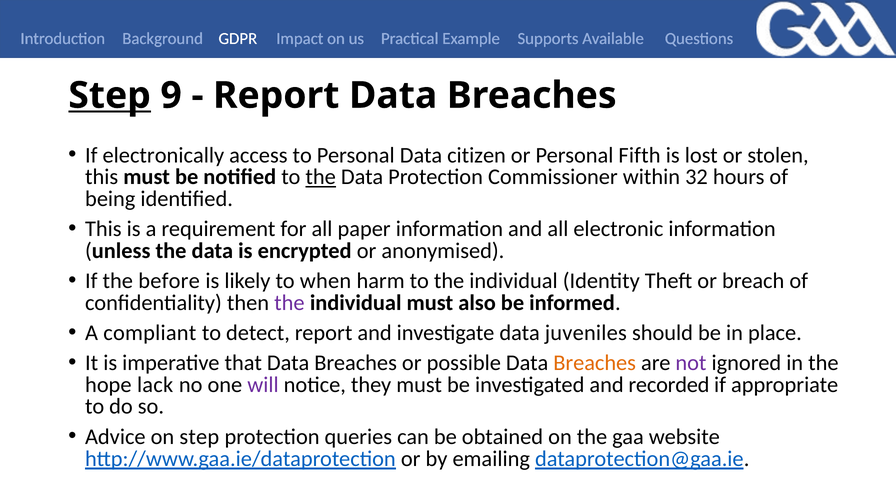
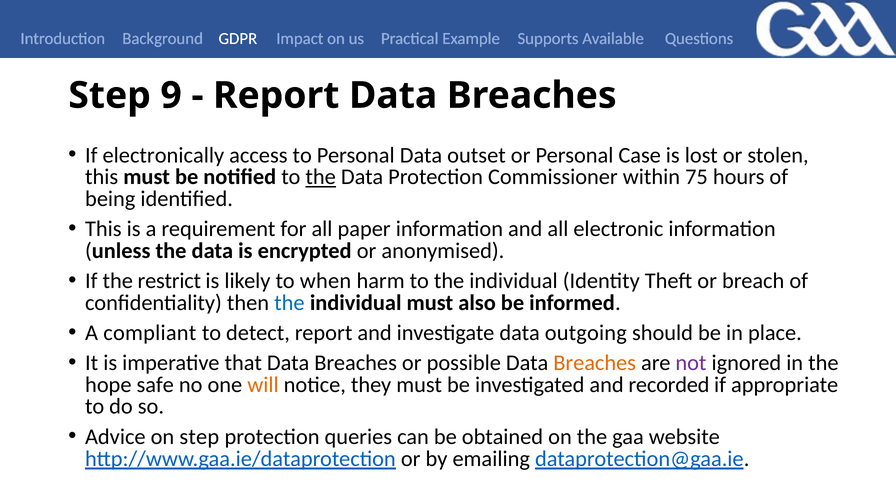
Step at (110, 95) underline: present -> none
citizen: citizen -> outset
Fifth: Fifth -> Case
32: 32 -> 75
before: before -> restrict
the at (289, 303) colour: purple -> blue
juveniles: juveniles -> outgoing
lack: lack -> safe
will colour: purple -> orange
